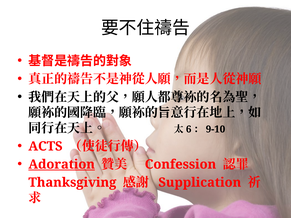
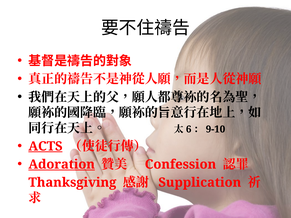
ACTS underline: none -> present
